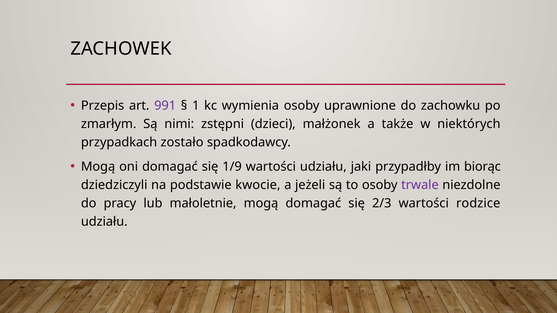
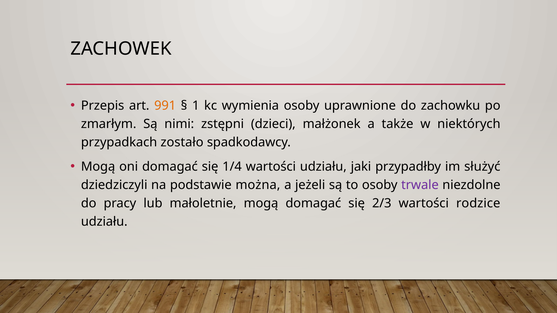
991 colour: purple -> orange
1/9: 1/9 -> 1/4
biorąc: biorąc -> służyć
kwocie: kwocie -> można
